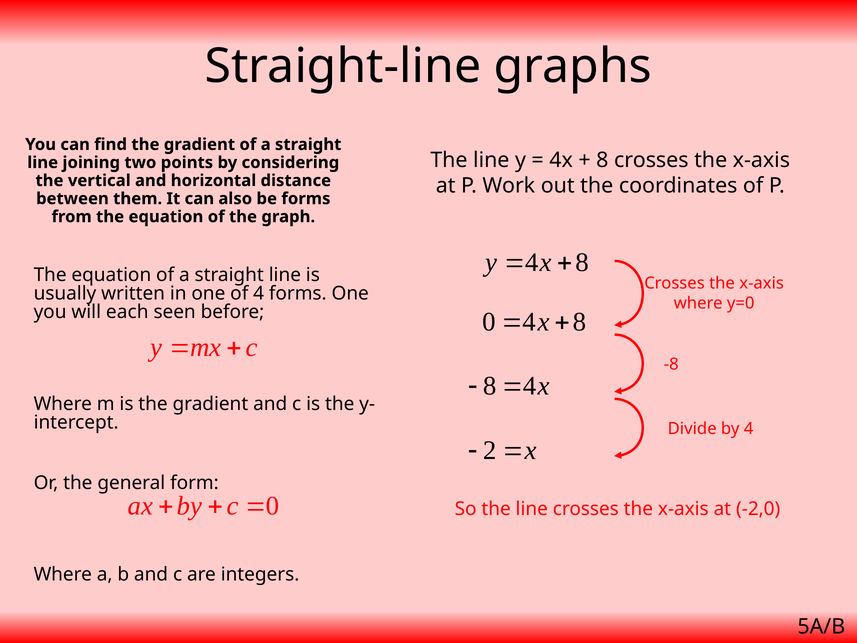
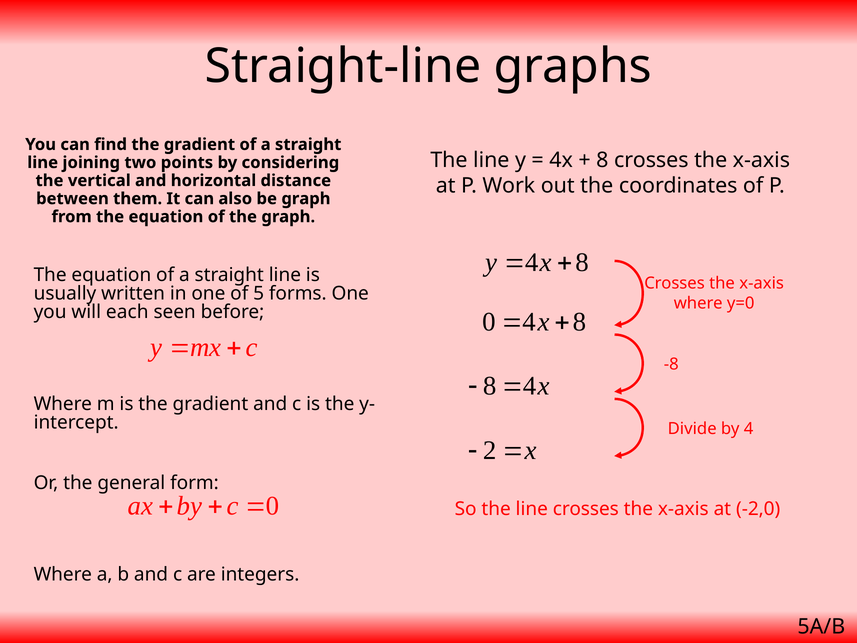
be forms: forms -> graph
of 4: 4 -> 5
